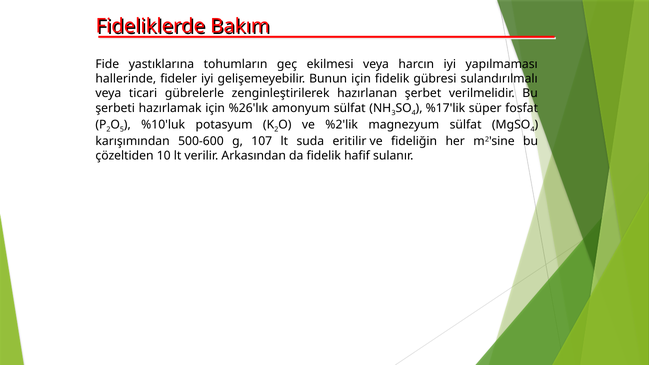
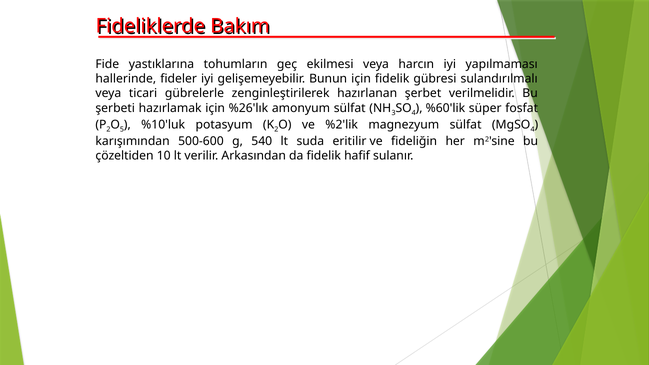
%17'lik: %17'lik -> %60'lik
107: 107 -> 540
